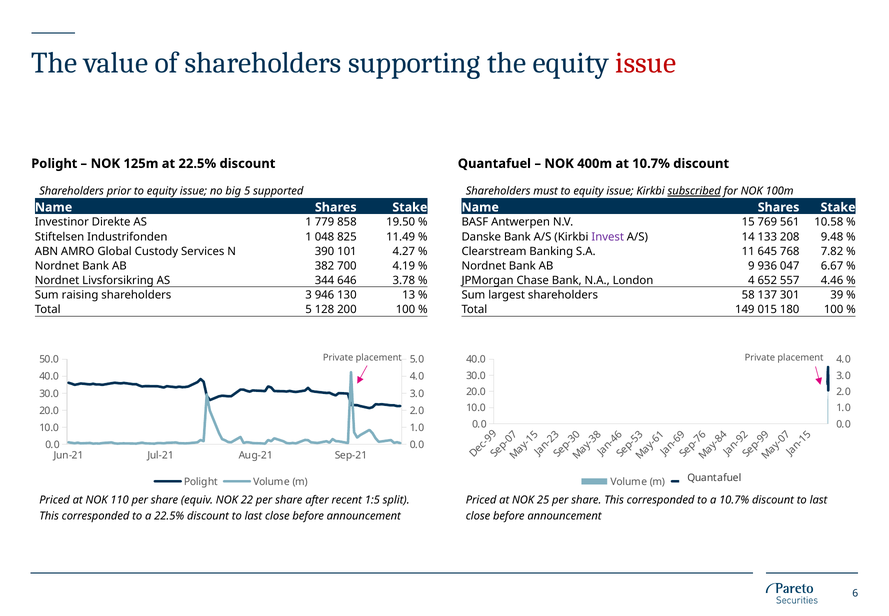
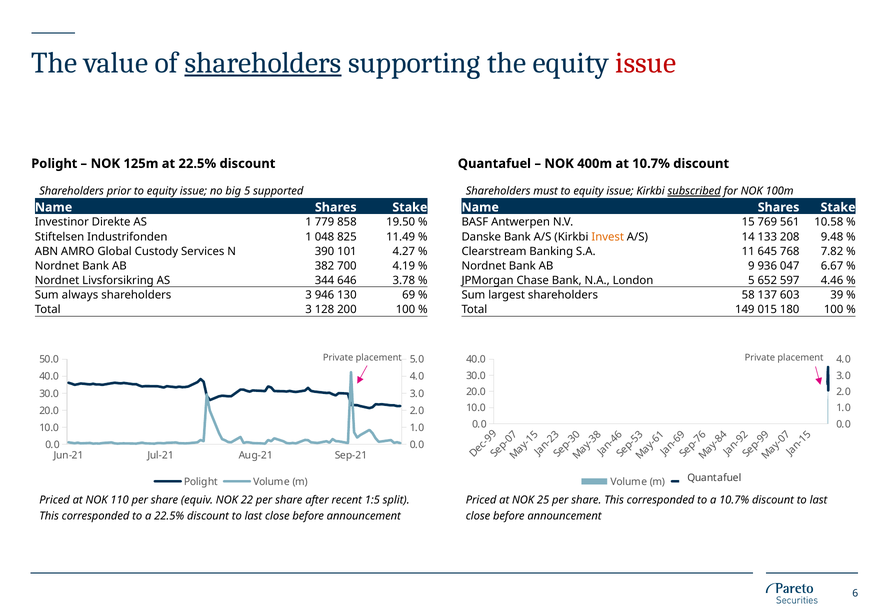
shareholders at (263, 63) underline: none -> present
Invest colour: purple -> orange
London 4: 4 -> 5
557: 557 -> 597
raising: raising -> always
13: 13 -> 69
301: 301 -> 603
Total 5: 5 -> 3
